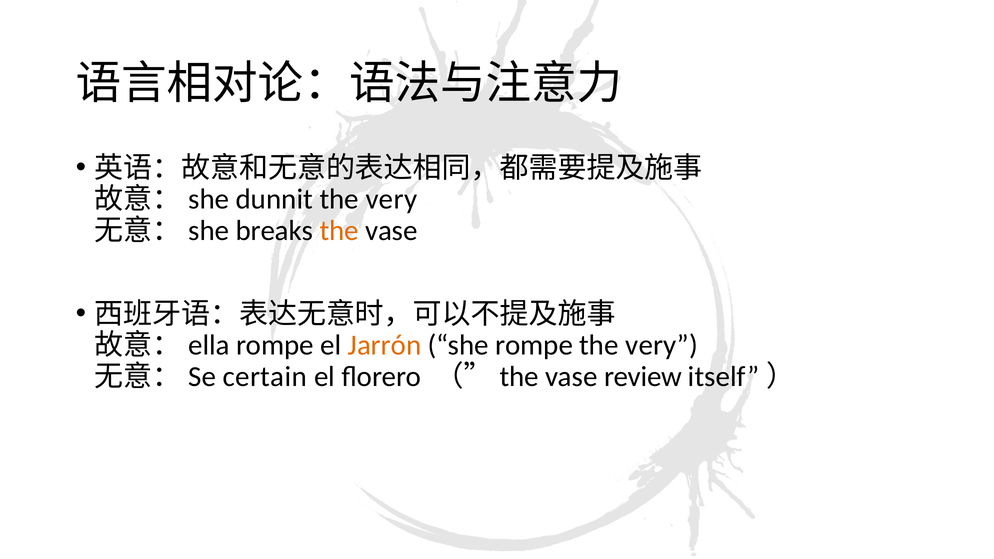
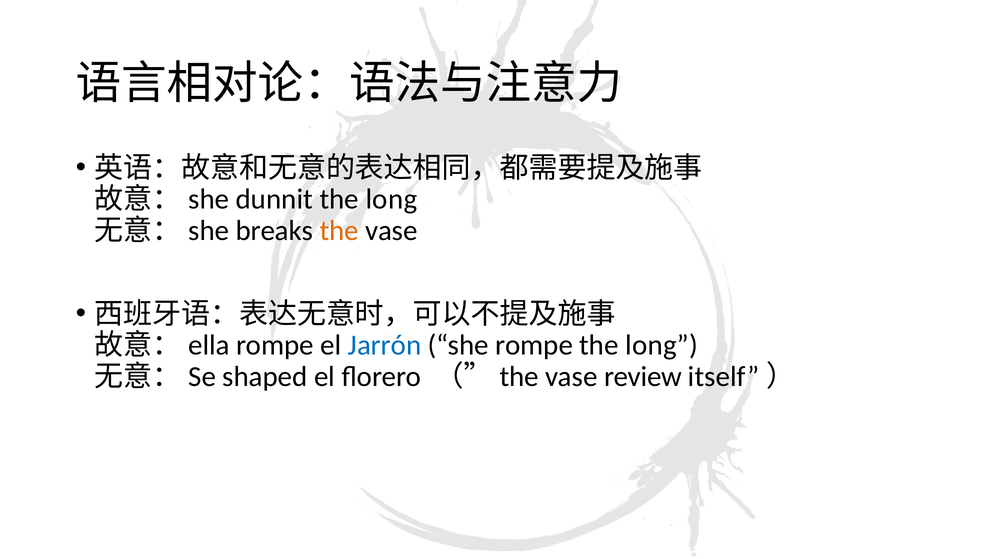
very at (391, 199): very -> long
Jarrón colour: orange -> blue
very at (662, 345): very -> long
certain: certain -> shaped
